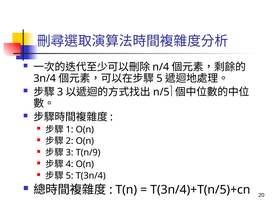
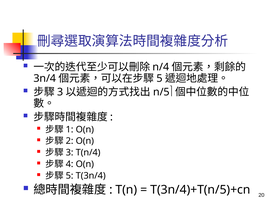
T(n/9: T(n/9 -> T(n/4
